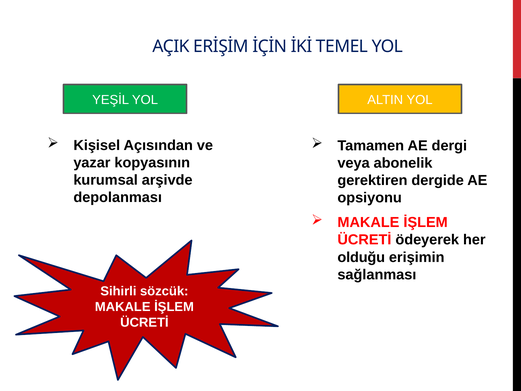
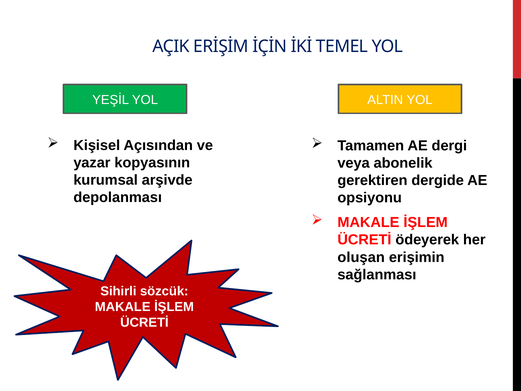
olduğu: olduğu -> oluşan
